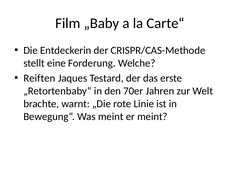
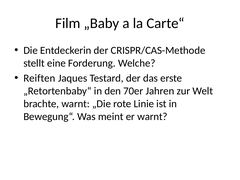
er meint: meint -> warnt
